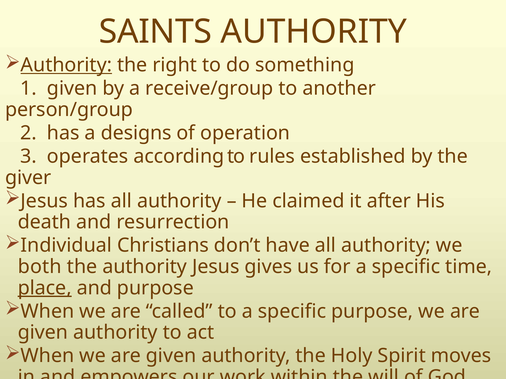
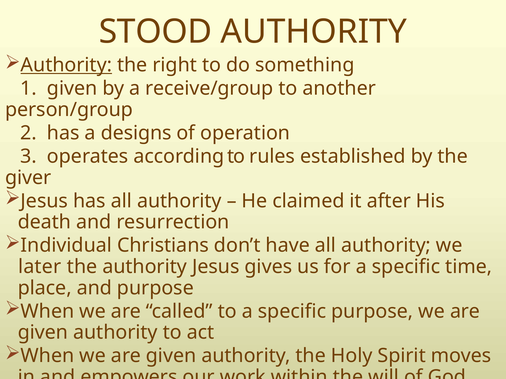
SAINTS: SAINTS -> STOOD
both: both -> later
place underline: present -> none
